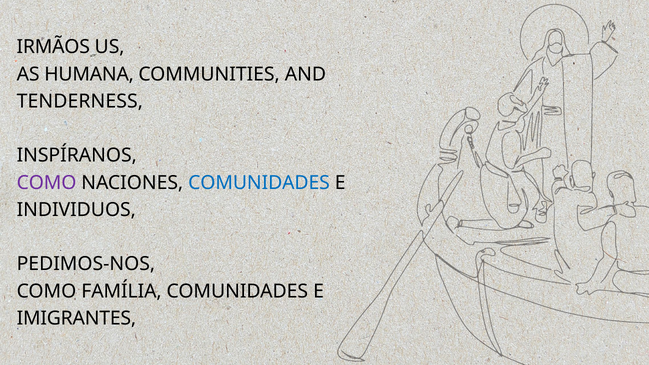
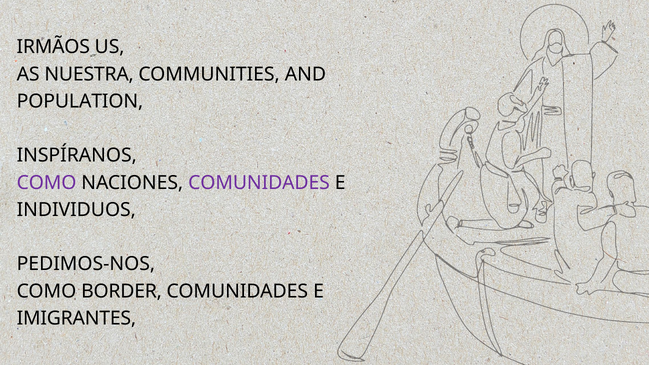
HUMANA: HUMANA -> NUESTRA
TENDERNESS: TENDERNESS -> POPULATION
COMUNIDADES at (259, 183) colour: blue -> purple
FAMÍLIA: FAMÍLIA -> BORDER
